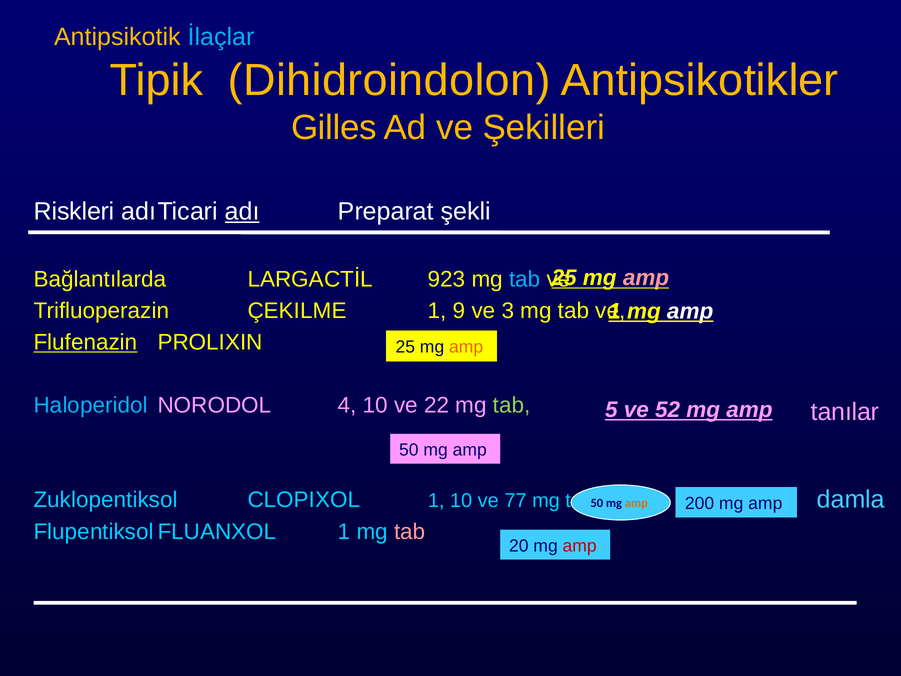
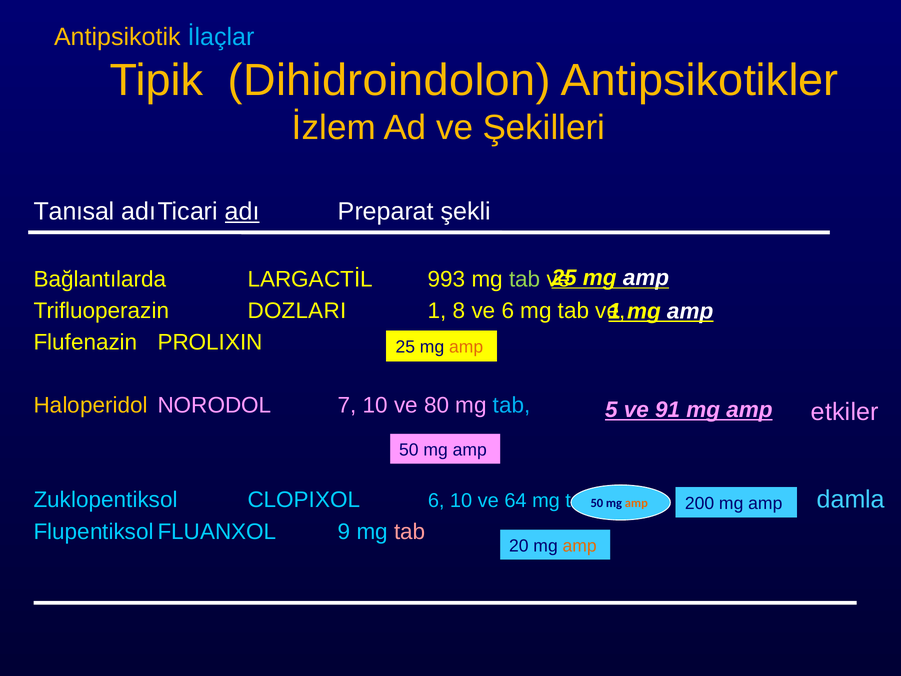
Gilles: Gilles -> İzlem
Riskleri: Riskleri -> Tanısal
amp at (646, 278) colour: pink -> white
923: 923 -> 993
tab at (525, 279) colour: light blue -> light green
ÇEKILME: ÇEKILME -> DOZLARI
9: 9 -> 8
ve 3: 3 -> 6
Flufenazin underline: present -> none
Haloperidol colour: light blue -> yellow
4: 4 -> 7
22: 22 -> 80
tab at (512, 405) colour: light green -> light blue
52: 52 -> 91
tanılar: tanılar -> etkiler
CLOPIXOL 1: 1 -> 6
77: 77 -> 64
1 at (344, 531): 1 -> 9
amp at (580, 546) colour: red -> orange
